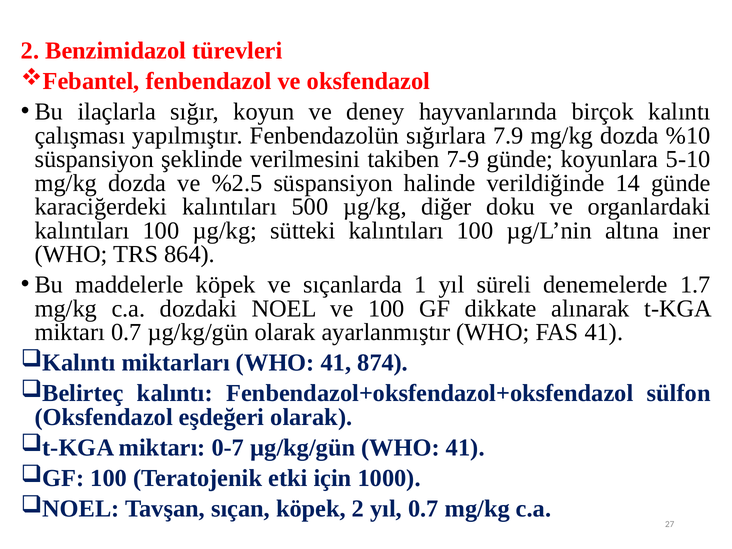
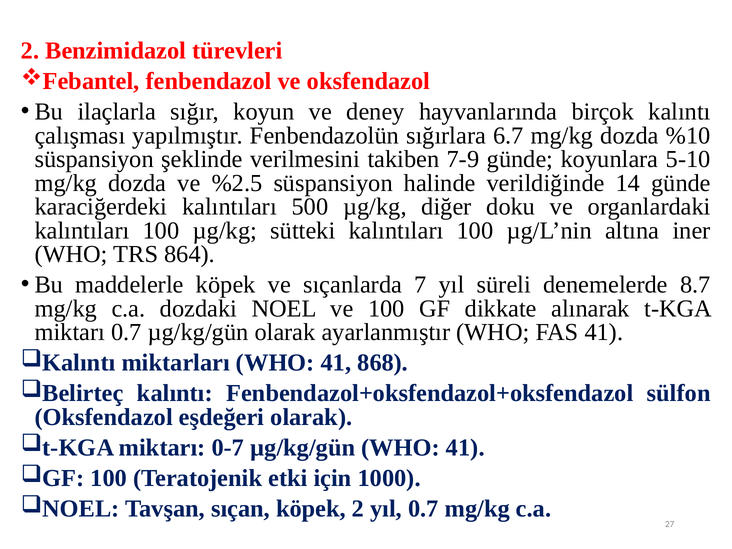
7.9: 7.9 -> 6.7
1: 1 -> 7
1.7: 1.7 -> 8.7
874: 874 -> 868
